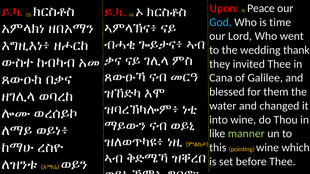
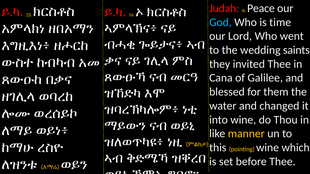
Upon: Upon -> Judah
thank: thank -> saints
manner colour: light green -> yellow
